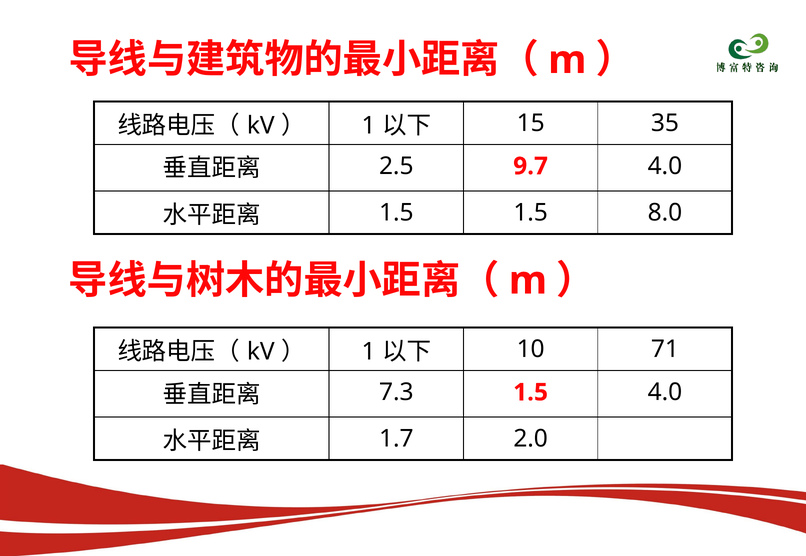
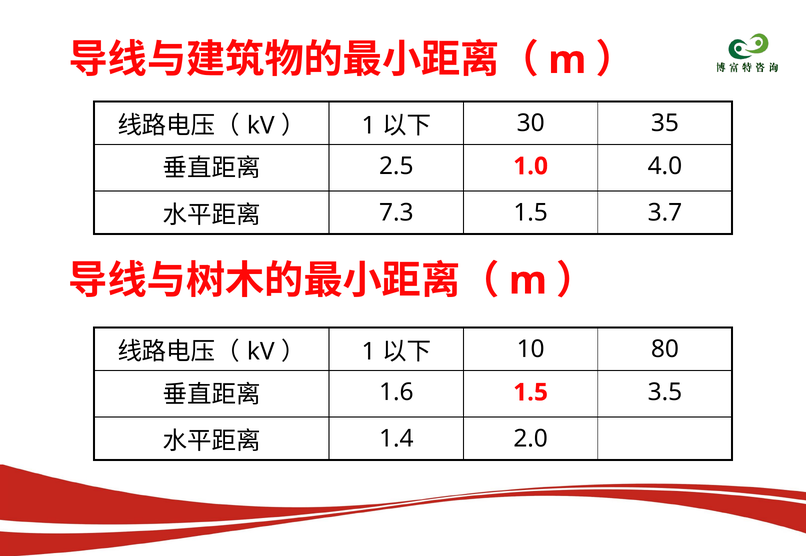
15: 15 -> 30
9.7: 9.7 -> 1.0
1.5 at (396, 213): 1.5 -> 7.3
8.0: 8.0 -> 3.7
71: 71 -> 80
7.3: 7.3 -> 1.6
1.5 4.0: 4.0 -> 3.5
1.7: 1.7 -> 1.4
